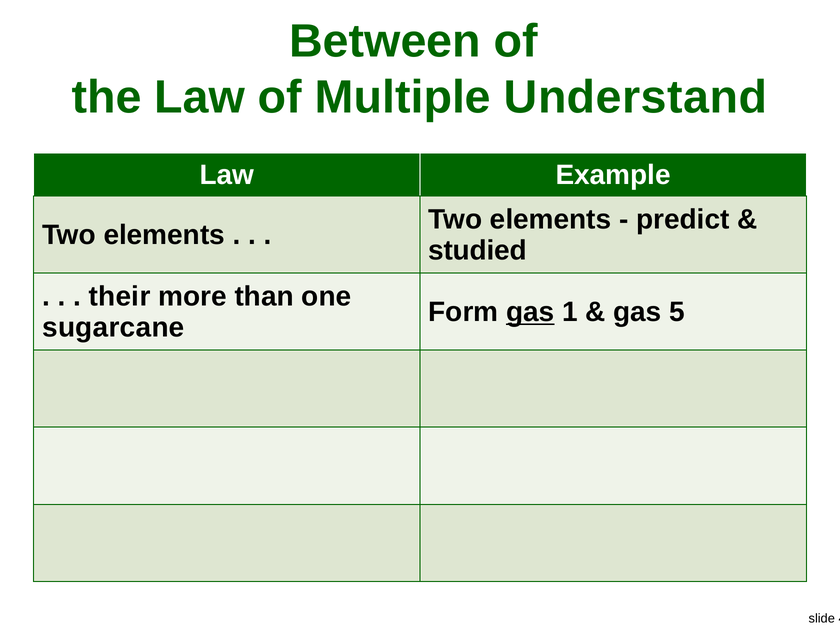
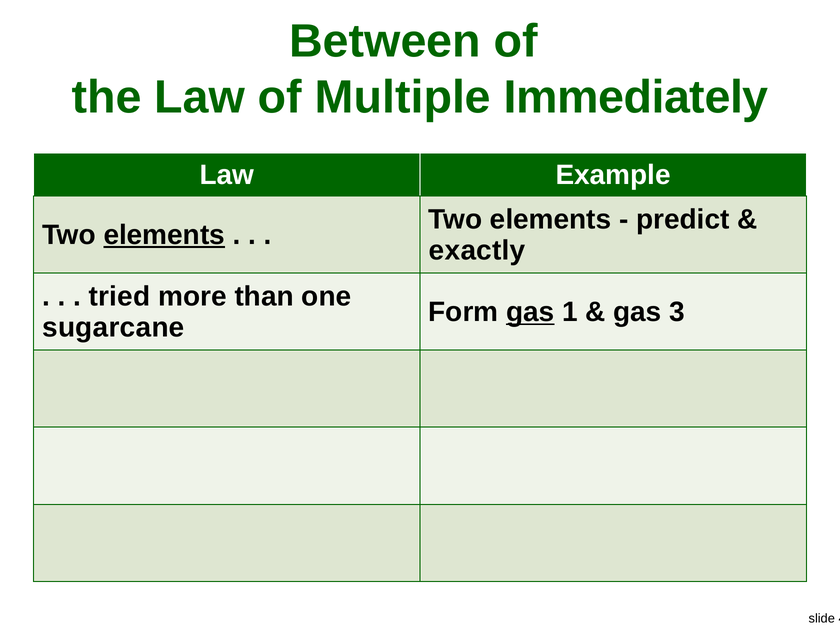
Understand: Understand -> Immediately
elements at (164, 235) underline: none -> present
studied: studied -> exactly
their: their -> tried
5: 5 -> 3
